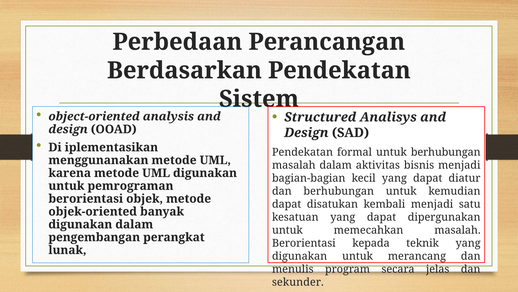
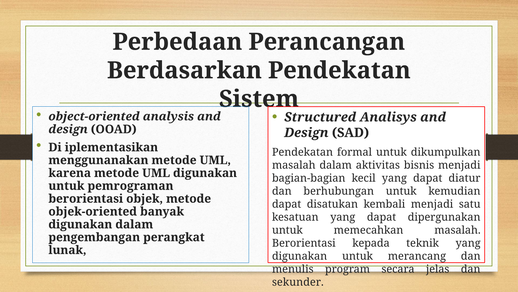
untuk berhubungan: berhubungan -> dikumpulkan
